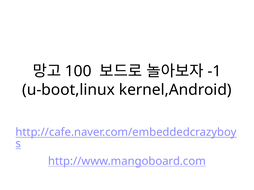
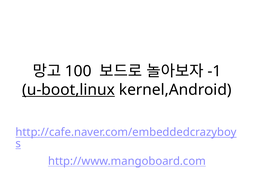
u-boot,linux underline: none -> present
